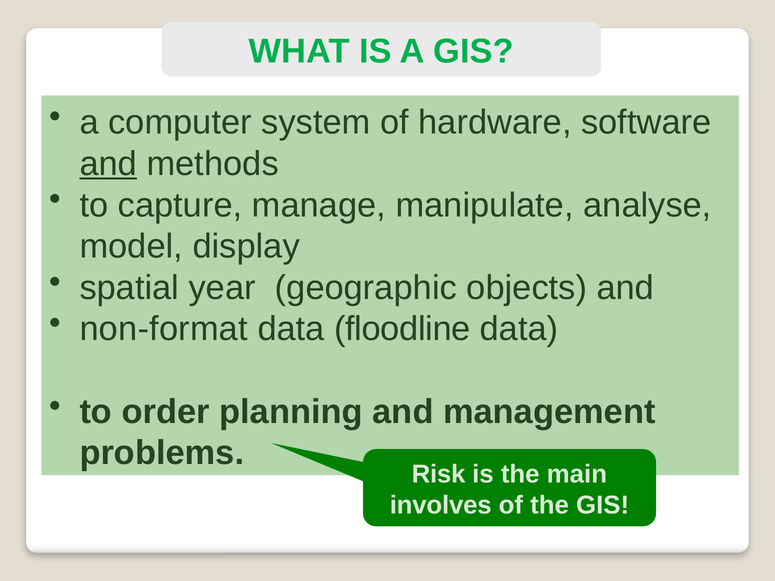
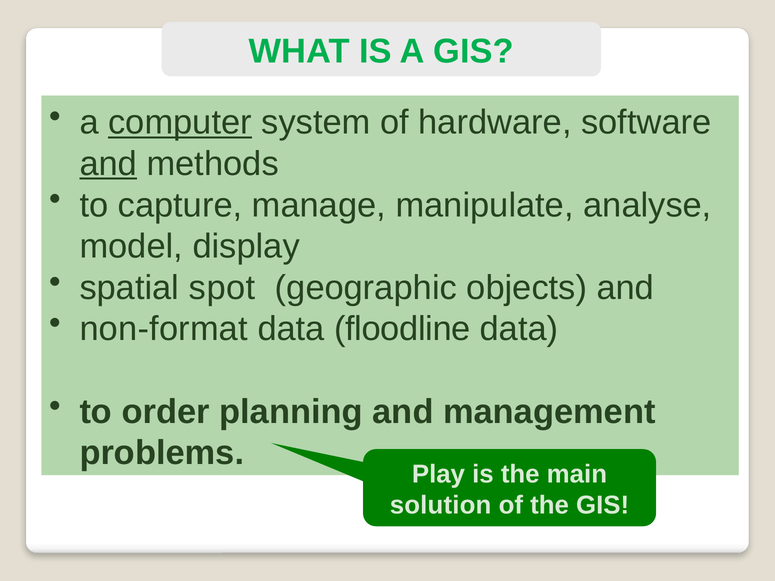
computer underline: none -> present
year: year -> spot
Risk: Risk -> Play
involves: involves -> solution
